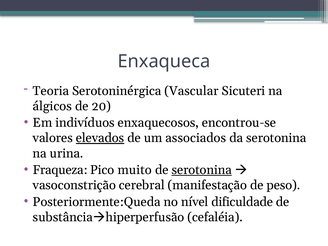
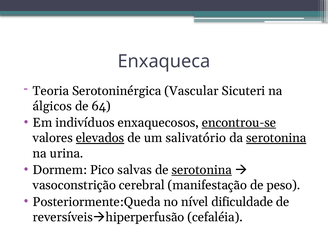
20: 20 -> 64
encontrou-se underline: none -> present
associados: associados -> salivatório
serotonina at (276, 138) underline: none -> present
Fraqueza: Fraqueza -> Dormem
muito: muito -> salvas
substância: substância -> reversíveis
